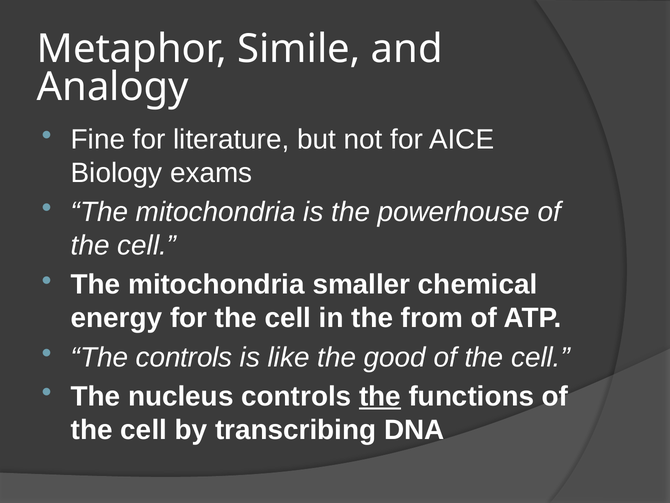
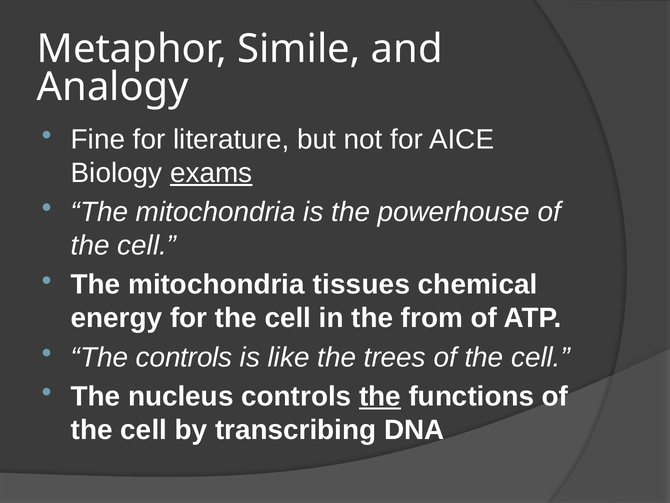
exams underline: none -> present
smaller: smaller -> tissues
good: good -> trees
